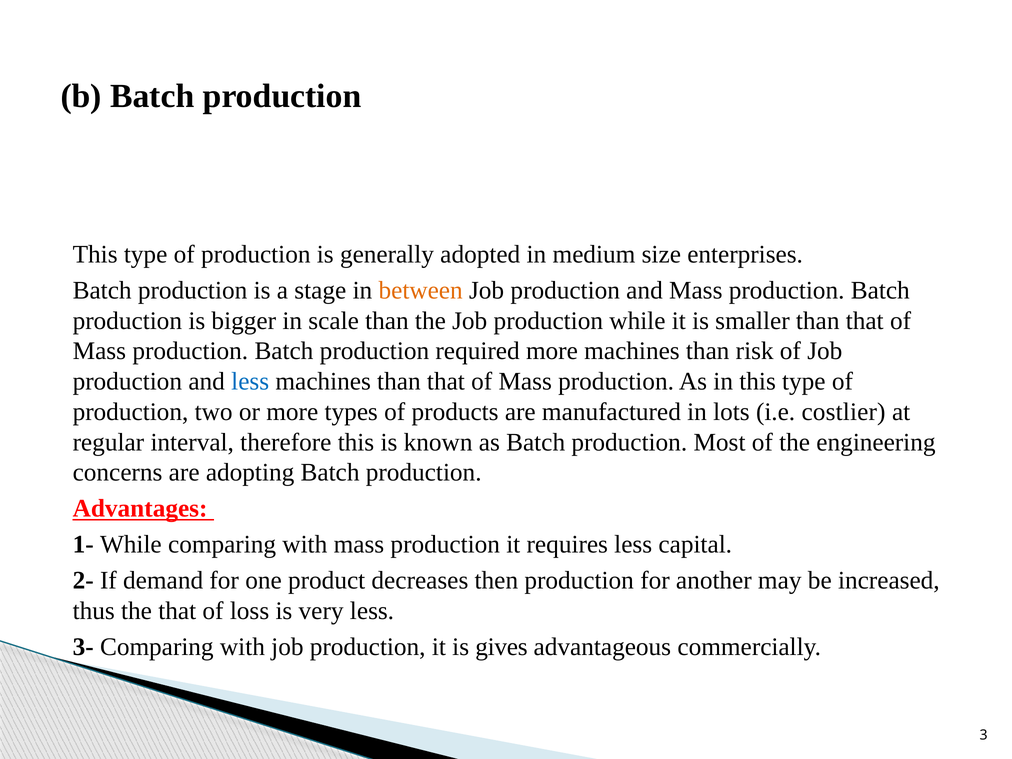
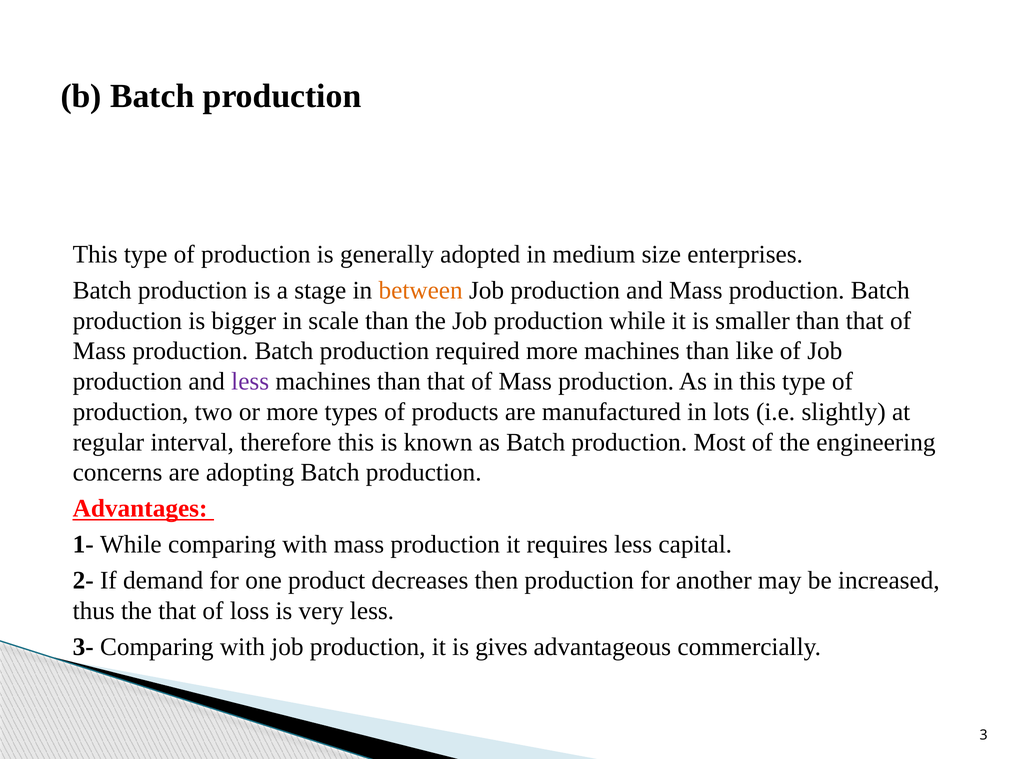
risk: risk -> like
less at (250, 382) colour: blue -> purple
costlier: costlier -> slightly
